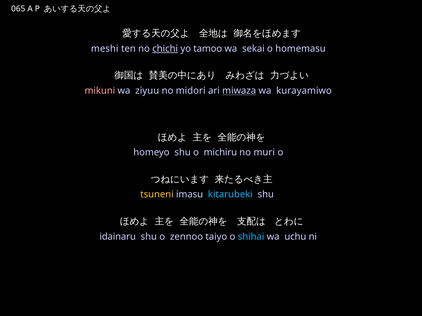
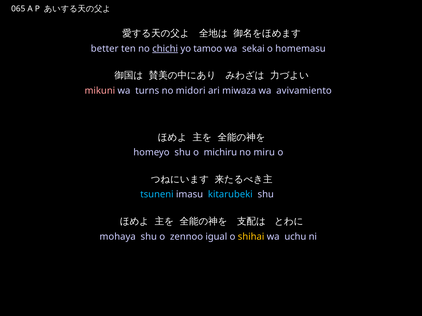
meshi: meshi -> better
ziyuu: ziyuu -> turns
miwaza underline: present -> none
kurayamiwo: kurayamiwo -> avivamiento
muri: muri -> miru
tsuneni colour: yellow -> light blue
idainaru: idainaru -> mohaya
taiyo: taiyo -> igual
shihai colour: light blue -> yellow
